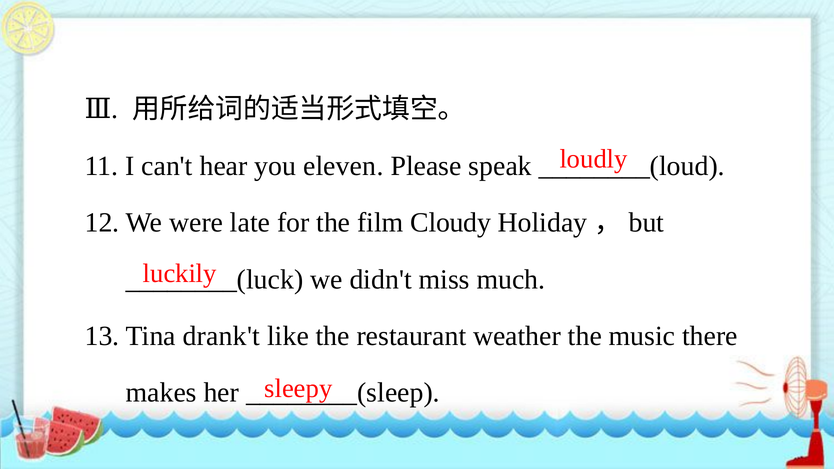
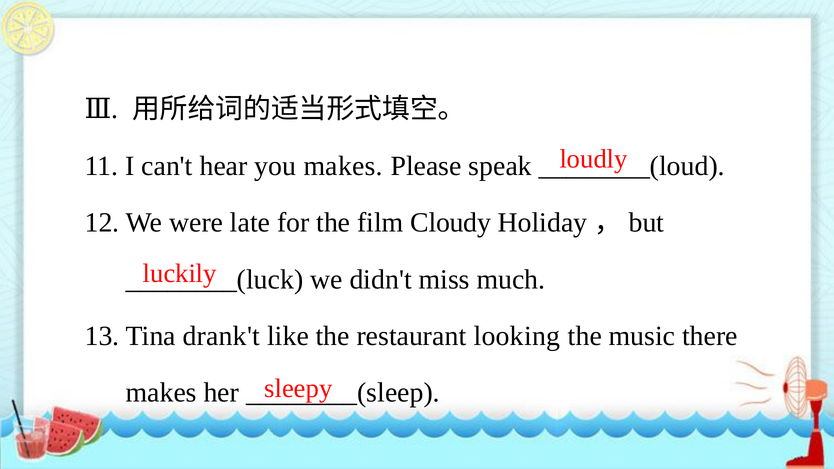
you eleven: eleven -> makes
weather: weather -> looking
